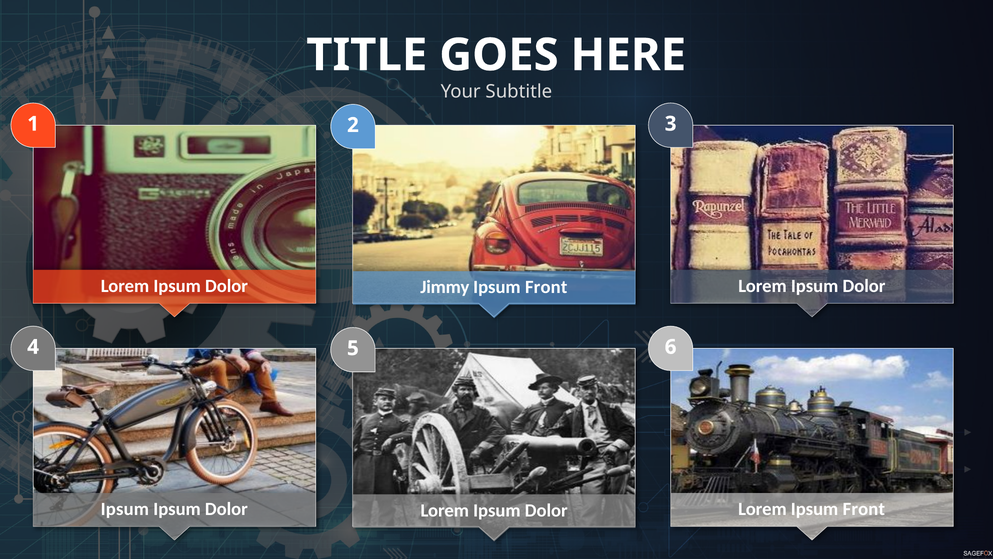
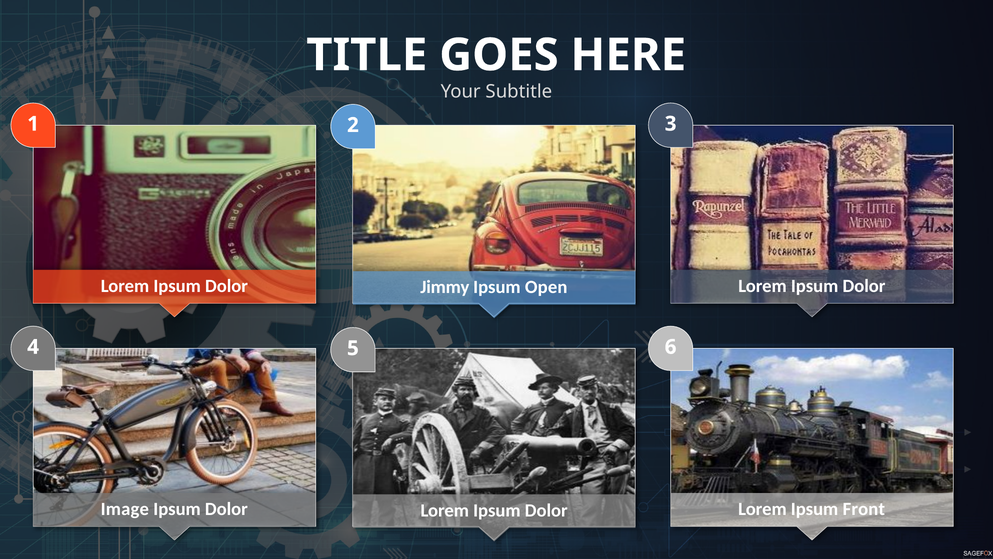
Front at (546, 287): Front -> Open
Ipsum at (125, 509): Ipsum -> Image
